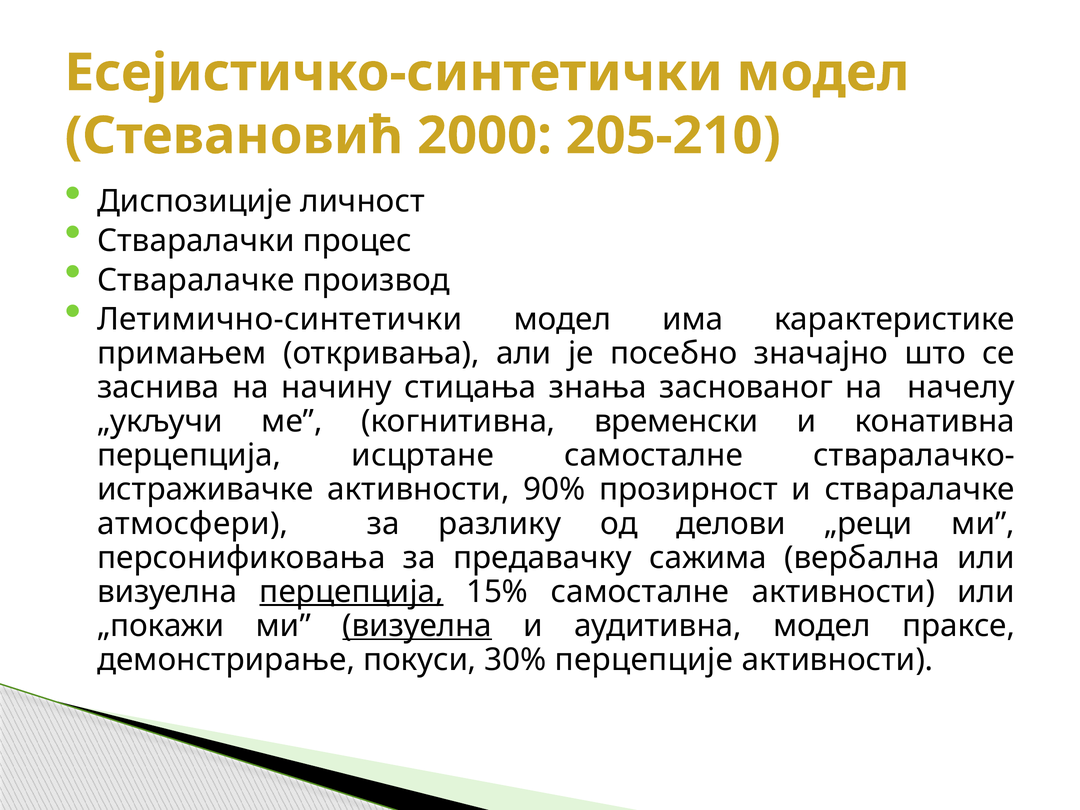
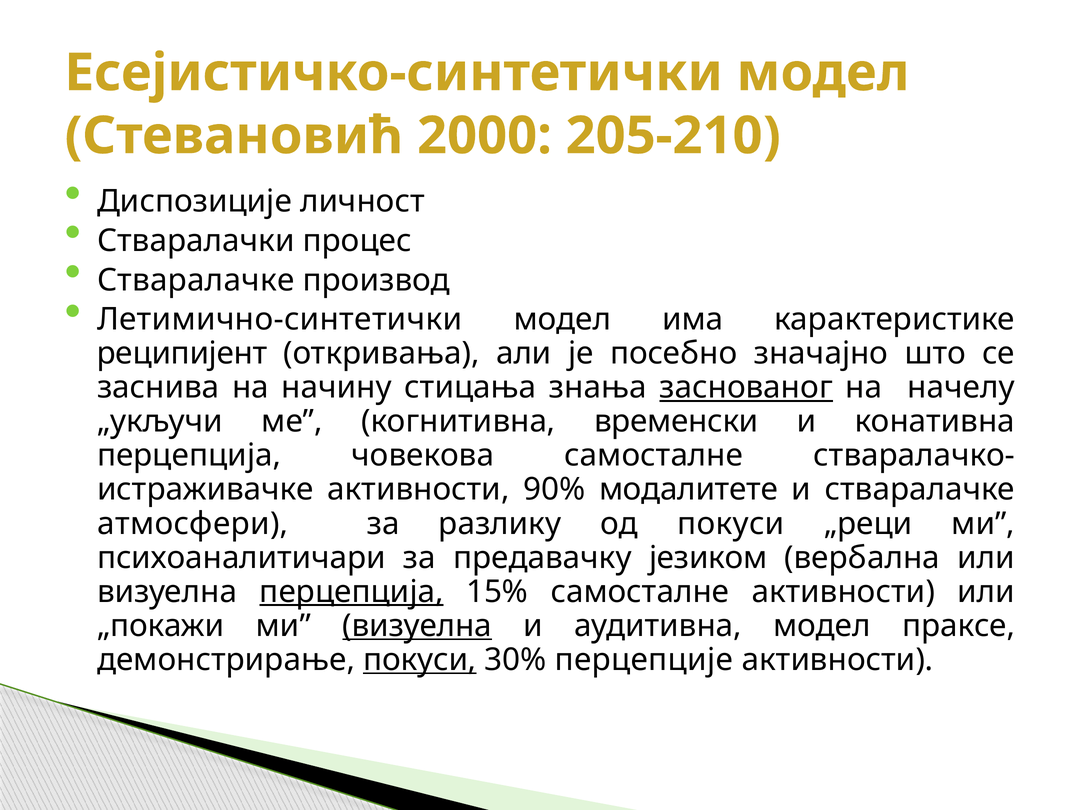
примањем: примањем -> реципијент
заснованог underline: none -> present
исцртане: исцртане -> човекова
прозирност: прозирност -> модалитете
од делови: делови -> покуси
персонификовања: персонификовања -> психоаналитичари
сажима: сажима -> језиком
покуси at (420, 660) underline: none -> present
